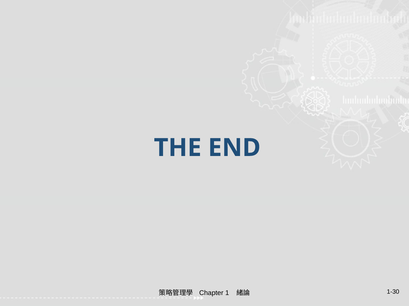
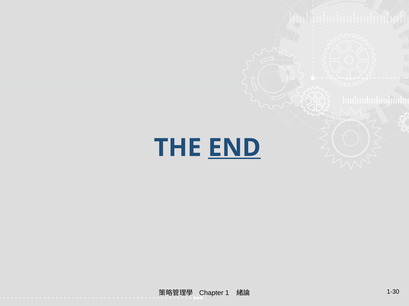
END underline: none -> present
